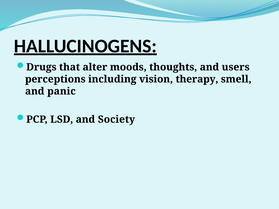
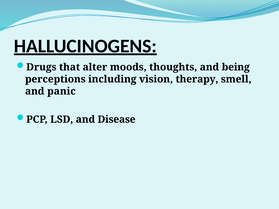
users: users -> being
Society: Society -> Disease
